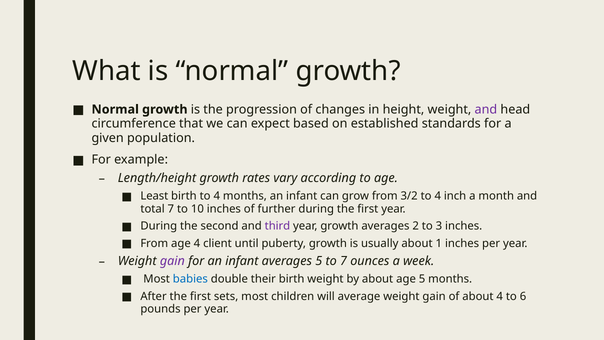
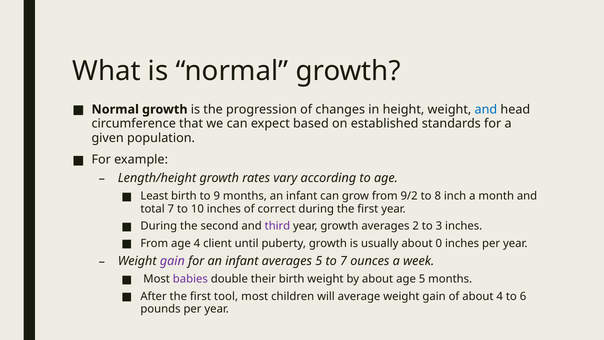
and at (486, 109) colour: purple -> blue
birth to 4: 4 -> 9
3/2: 3/2 -> 9/2
4 at (438, 196): 4 -> 8
further: further -> correct
1: 1 -> 0
babies colour: blue -> purple
sets: sets -> tool
